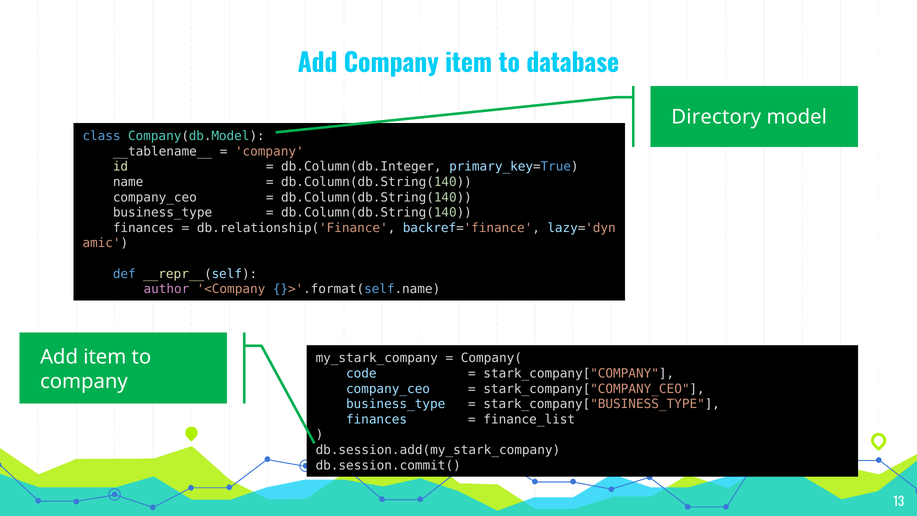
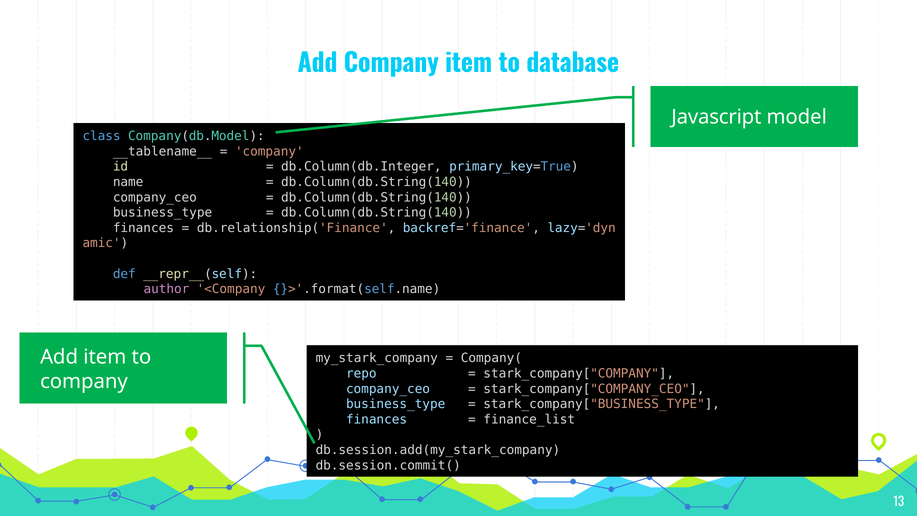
Directory: Directory -> Javascript
code: code -> repo
